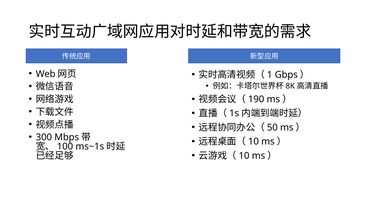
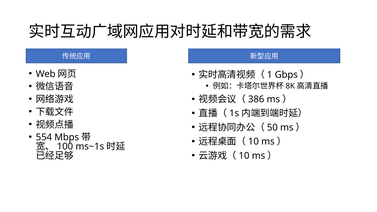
190: 190 -> 386
300: 300 -> 554
